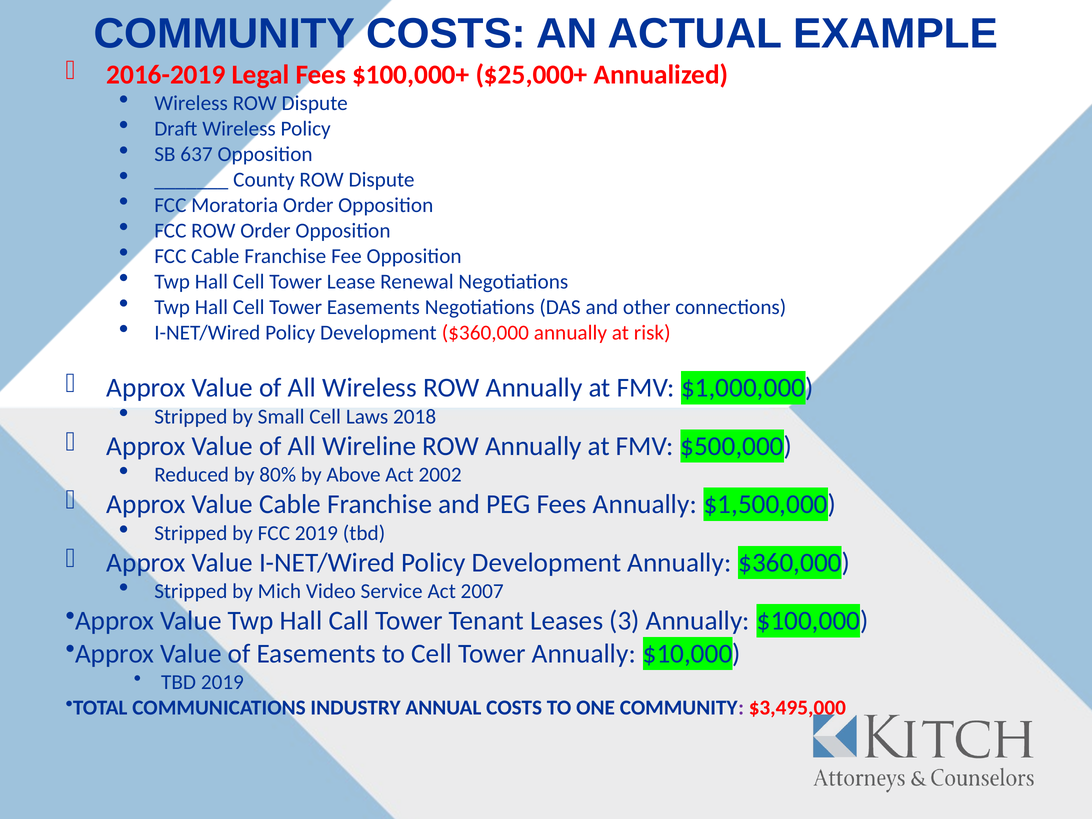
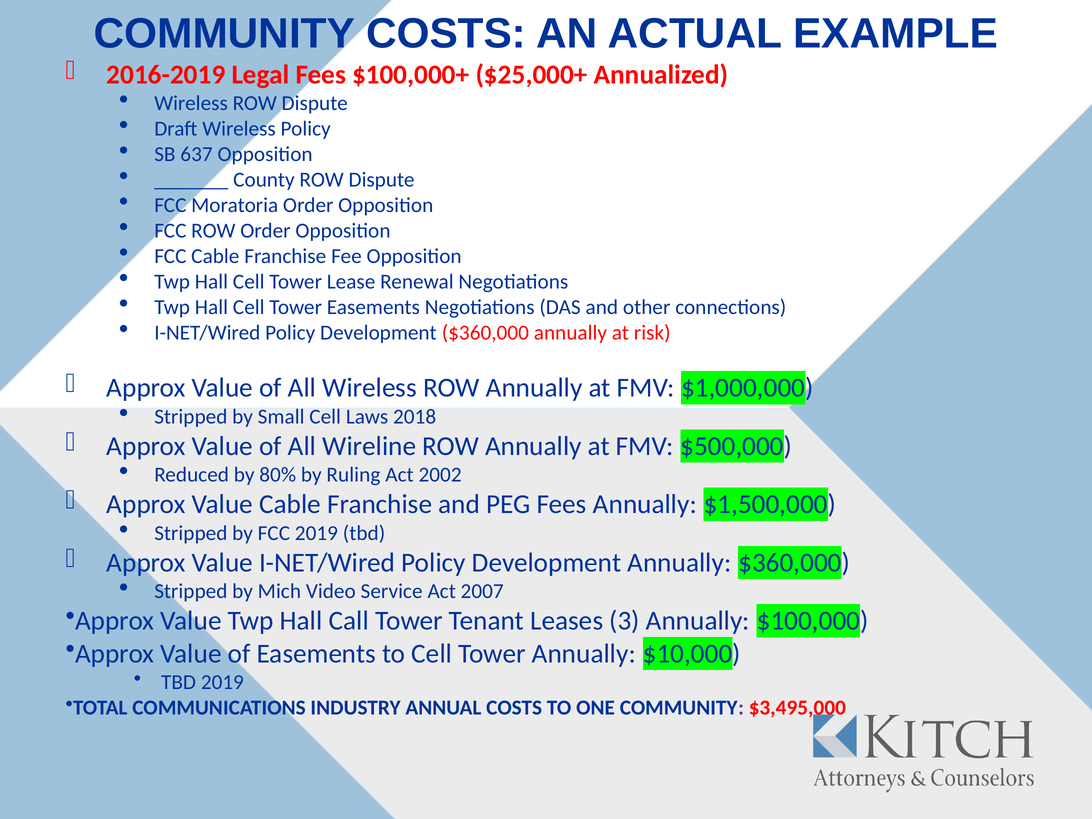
Above: Above -> Ruling
